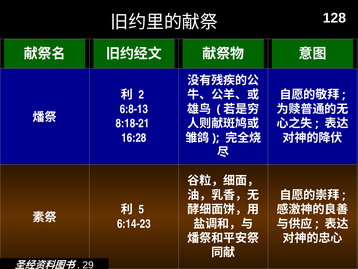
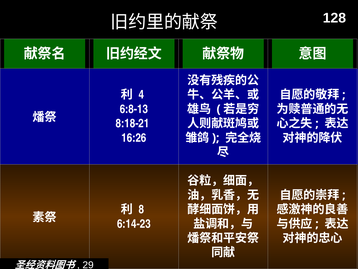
2: 2 -> 4
16:28: 16:28 -> 16:26
5: 5 -> 8
